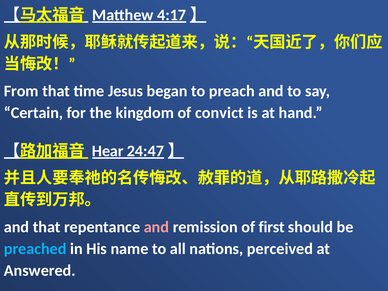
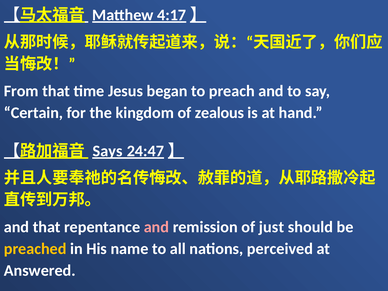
convict: convict -> zealous
Hear: Hear -> Says
first: first -> just
preached colour: light blue -> yellow
